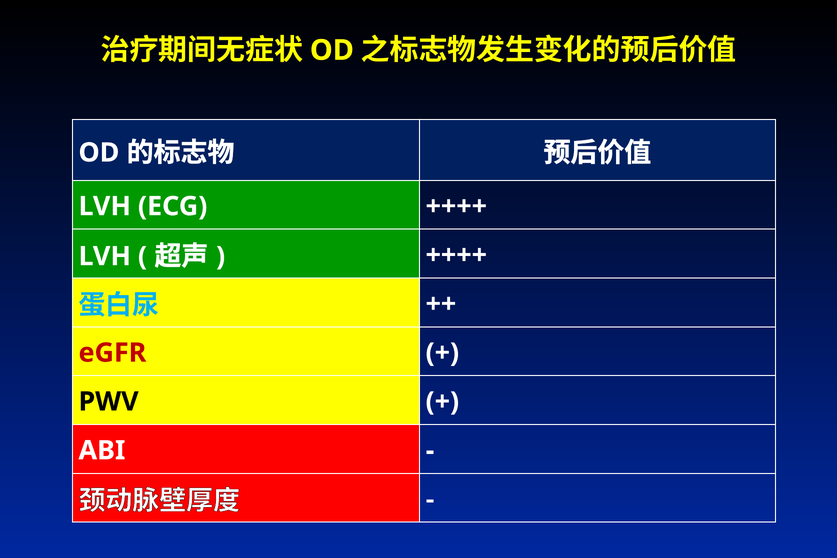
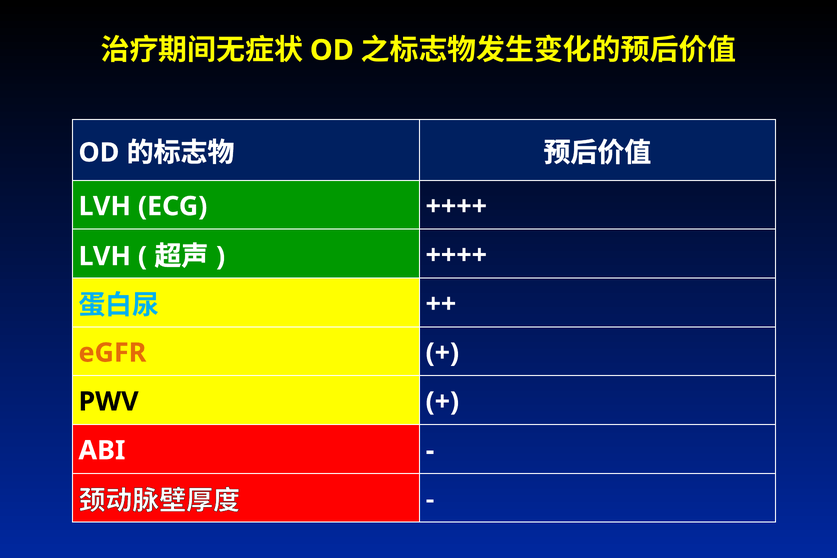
eGFR colour: red -> orange
